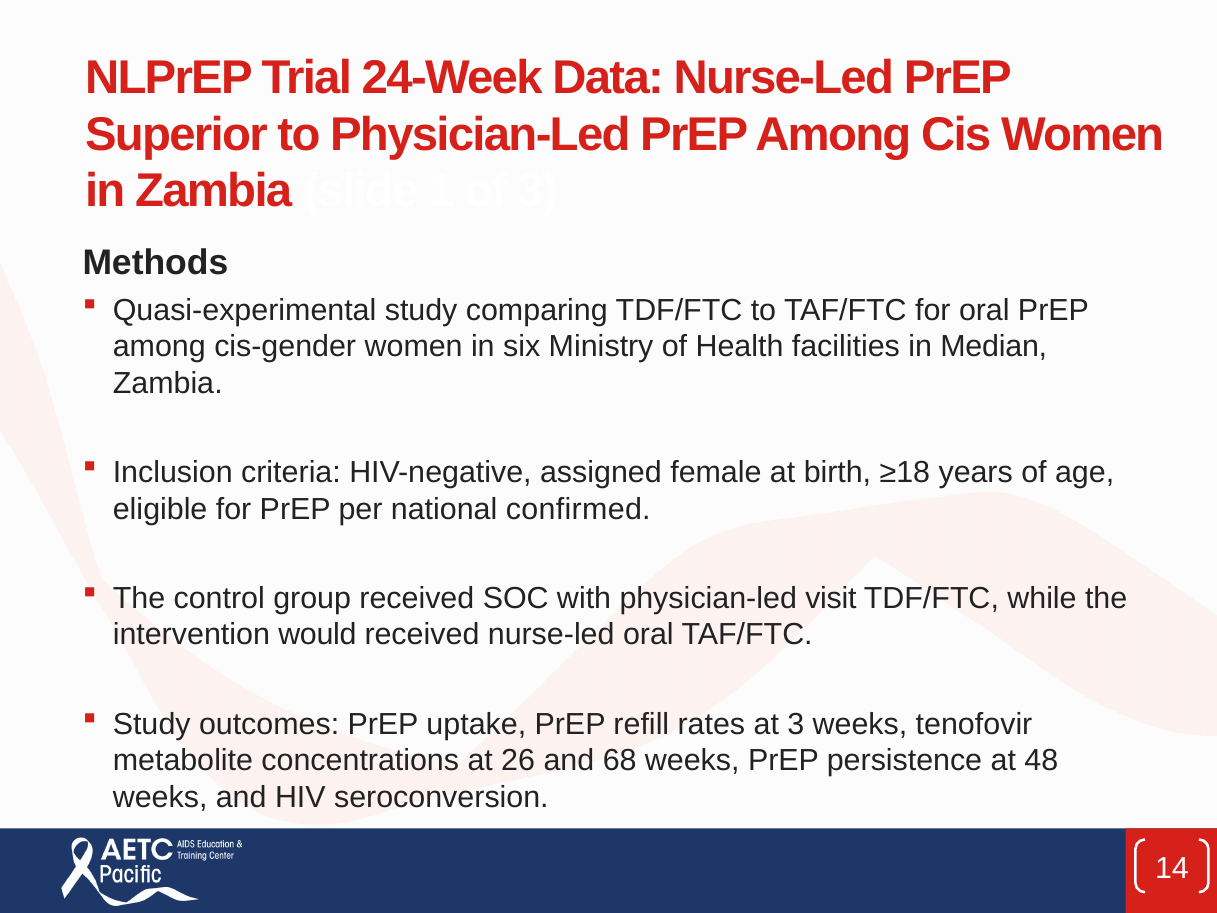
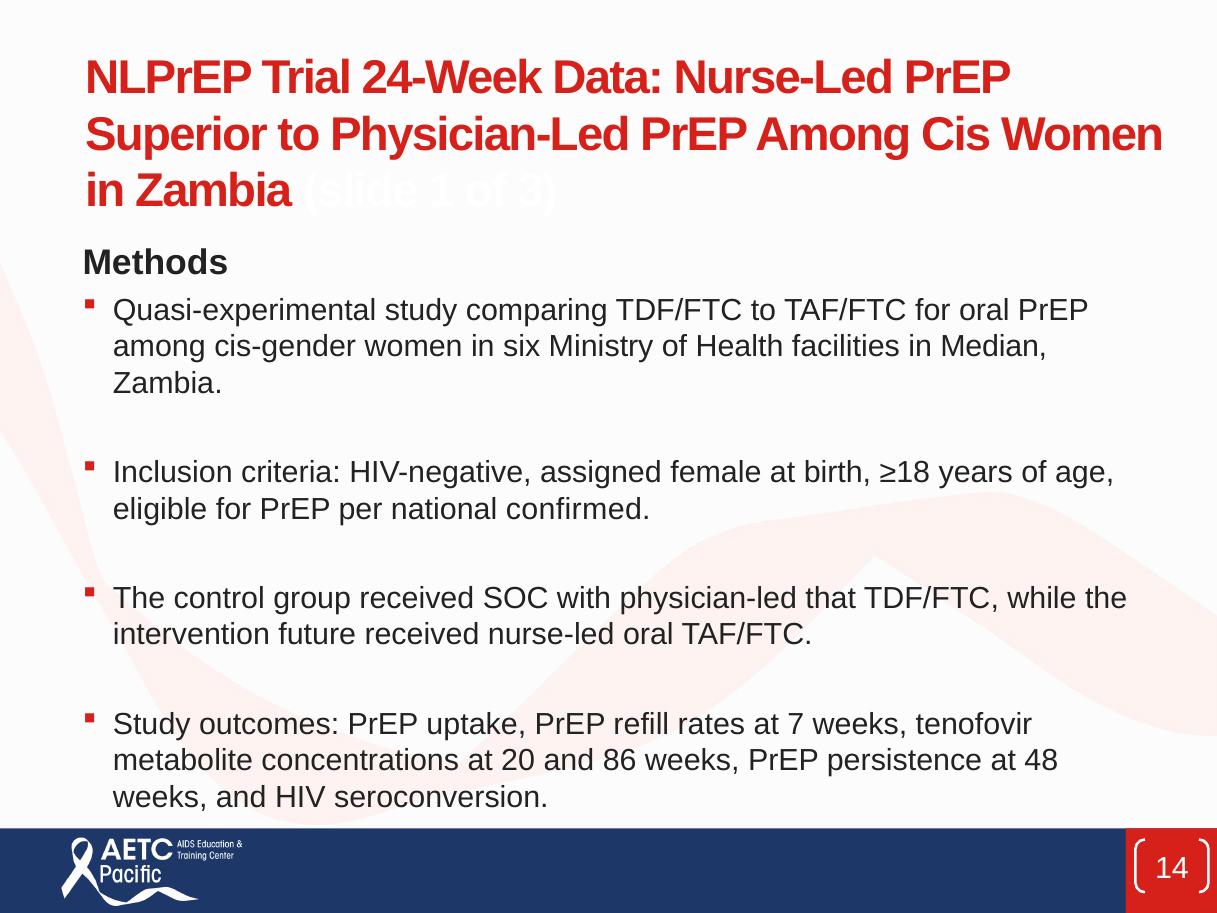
visit: visit -> that
would: would -> future
at 3: 3 -> 7
26: 26 -> 20
68: 68 -> 86
